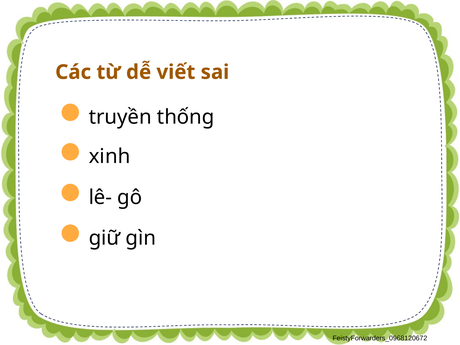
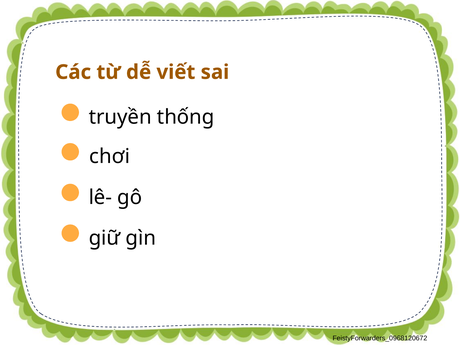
xinh: xinh -> chơi
